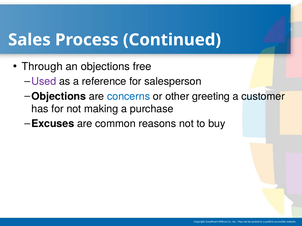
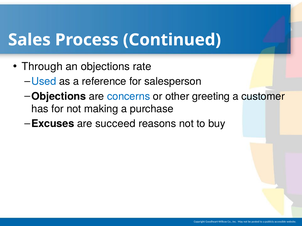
free: free -> rate
Used colour: purple -> blue
common: common -> succeed
